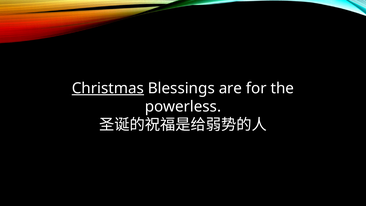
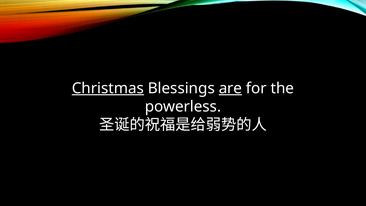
are underline: none -> present
